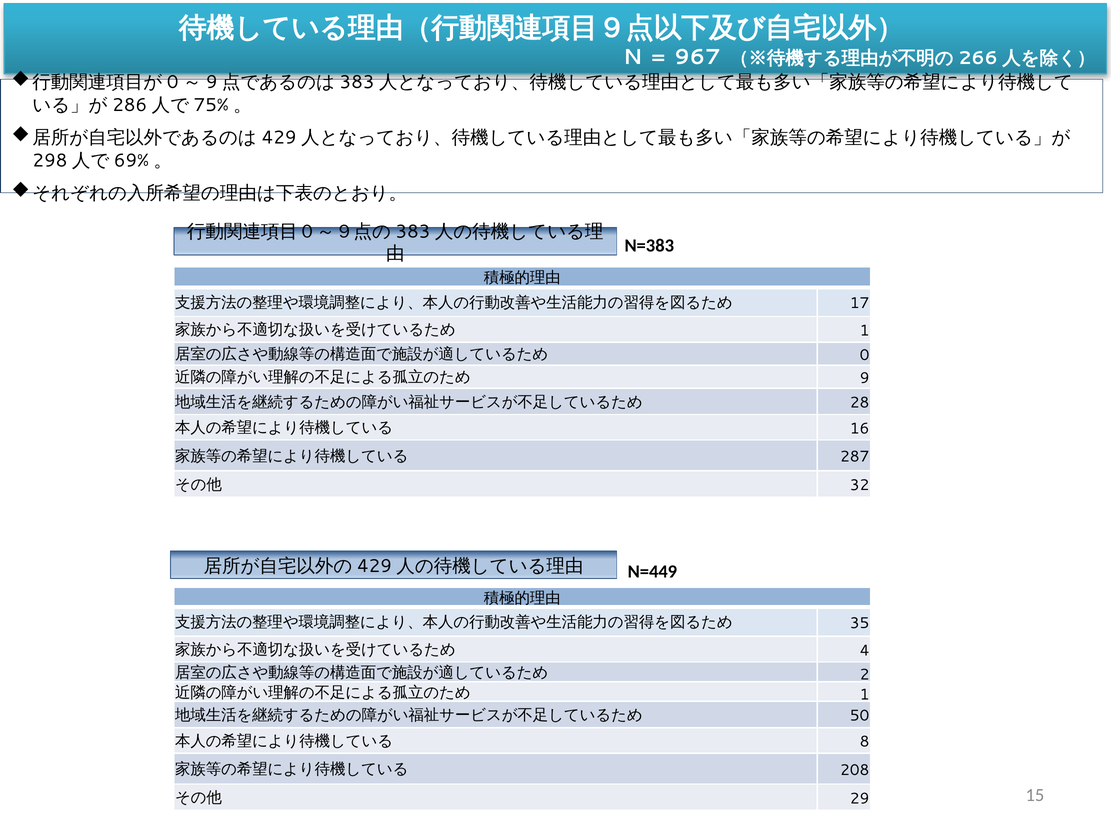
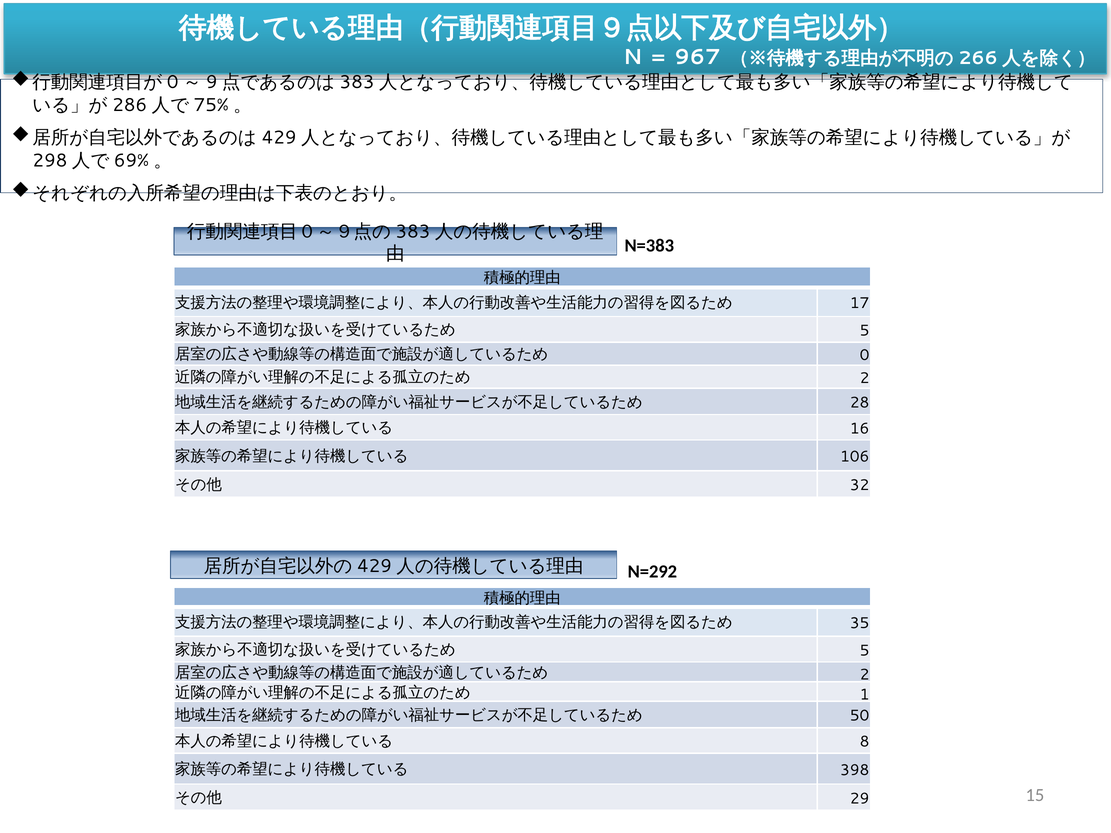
1 at (865, 331): 1 -> 5
9 at (865, 378): 9 -> 2
287: 287 -> 106
N=449: N=449 -> N=292
4 at (865, 651): 4 -> 5
208: 208 -> 398
